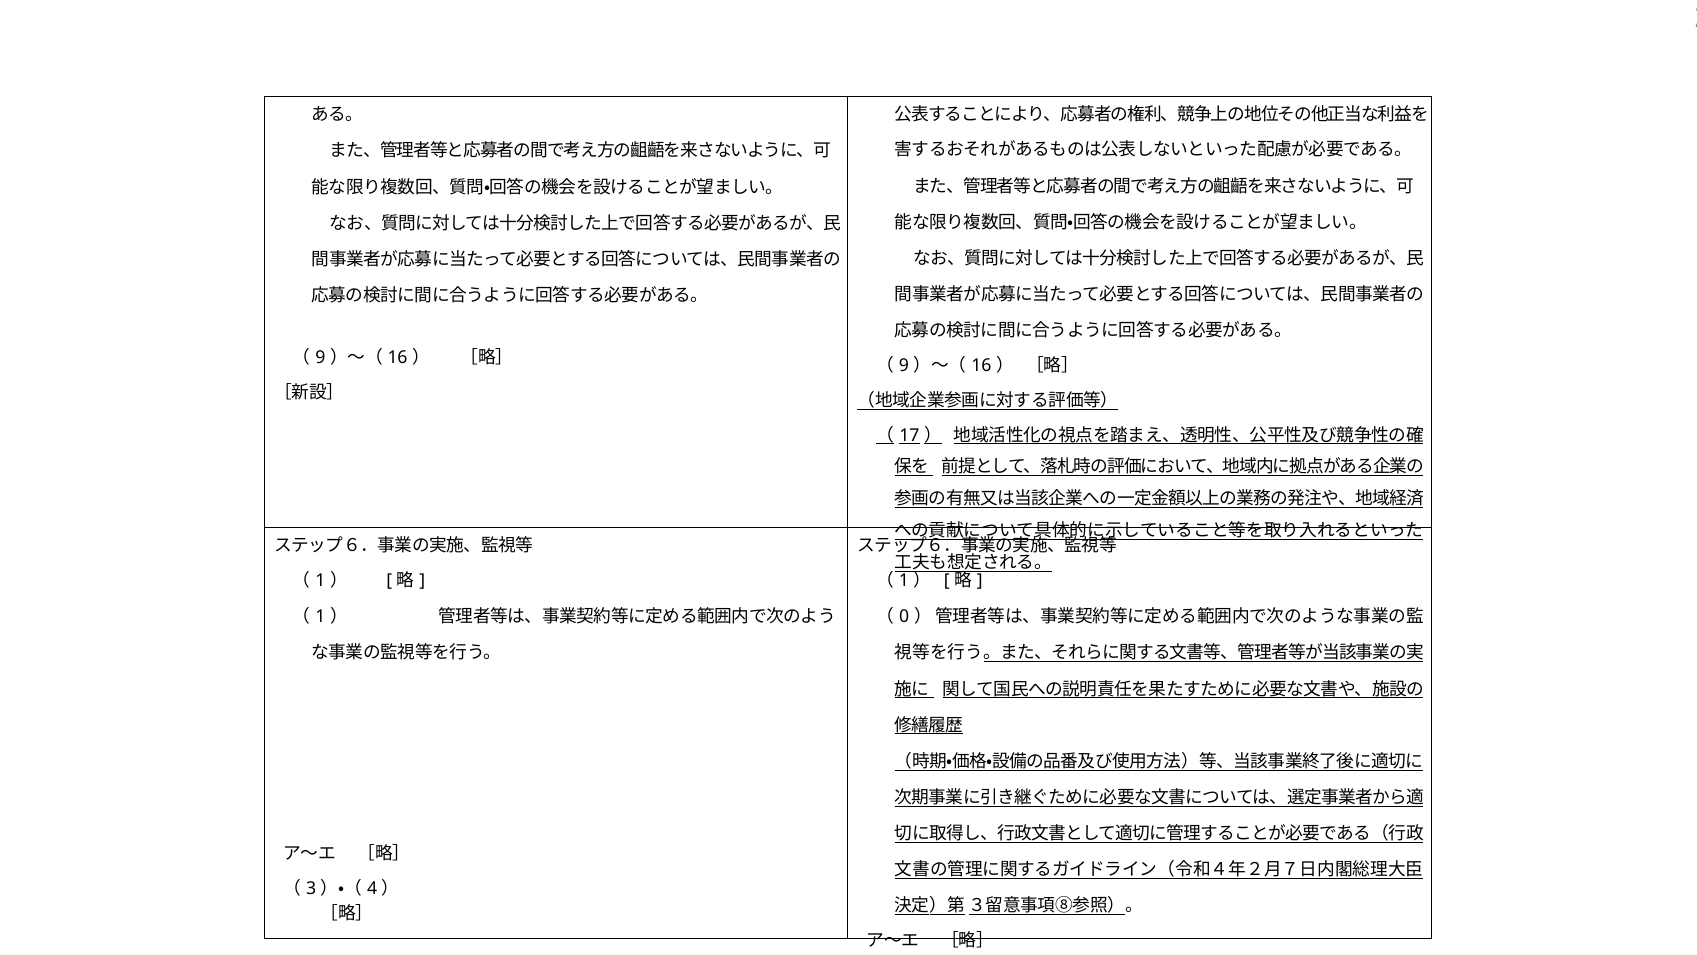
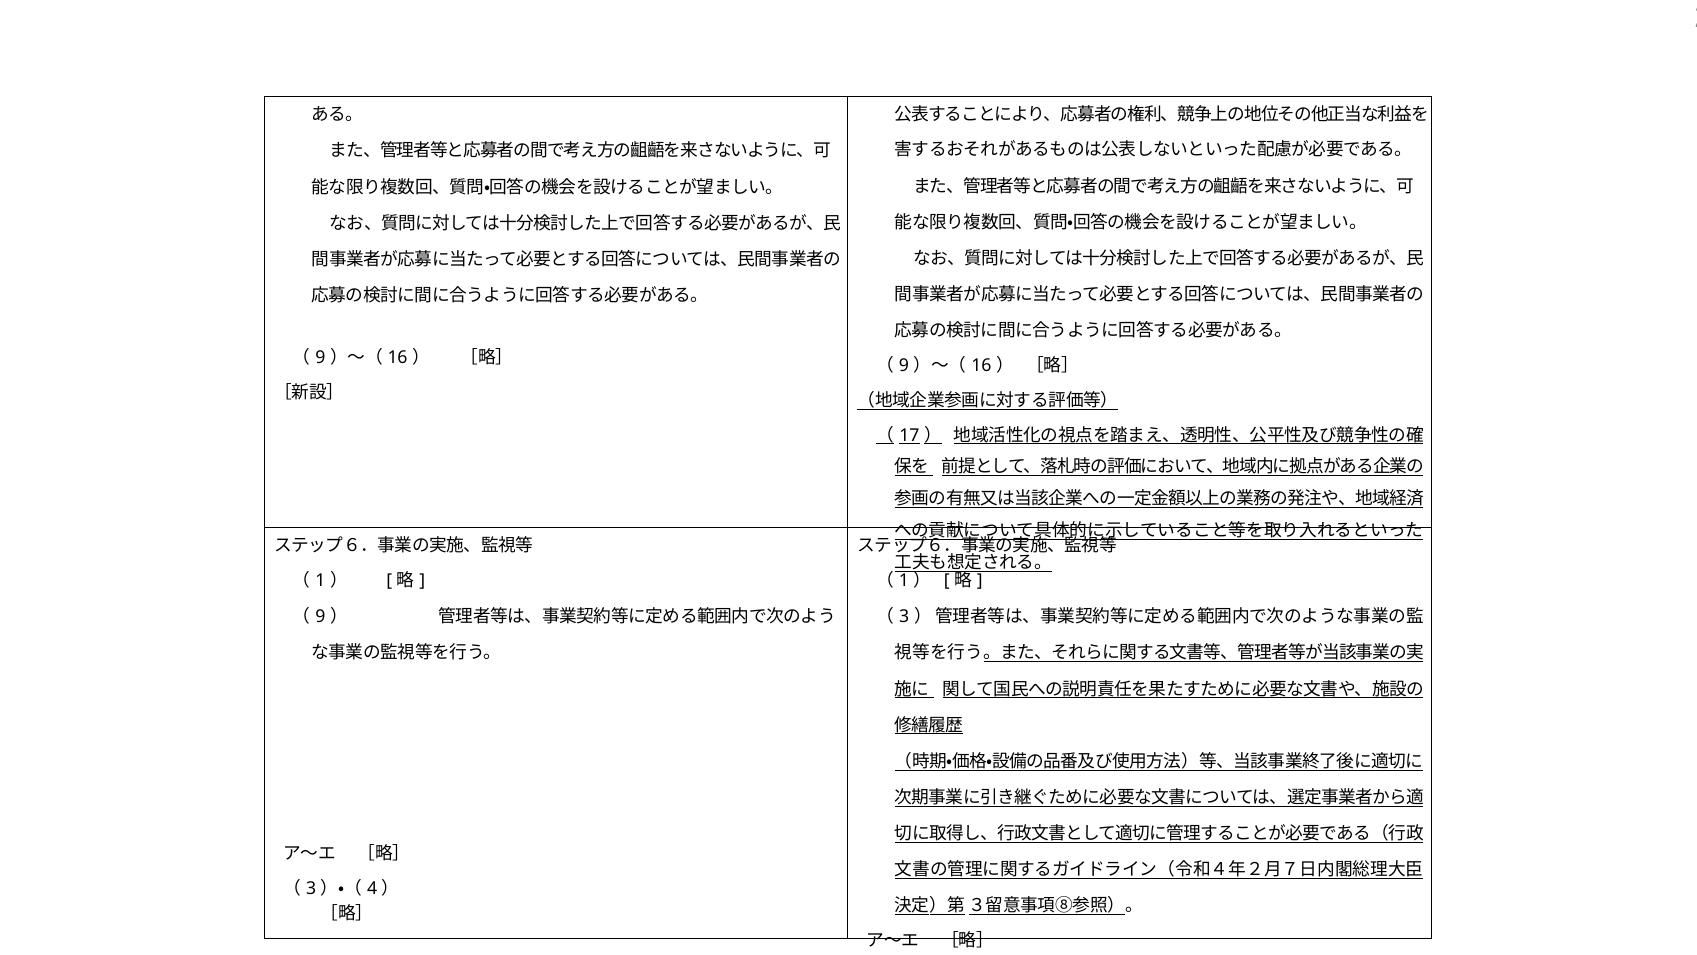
1 at (320, 616): 1 -> 9
0 at (904, 617): 0 -> 3
